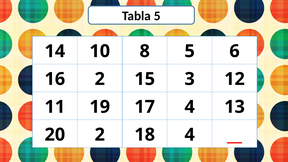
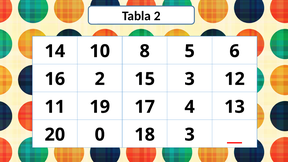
Tabla 5: 5 -> 2
20 2: 2 -> 0
18 4: 4 -> 3
